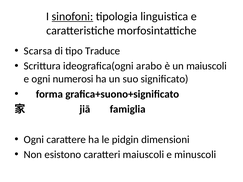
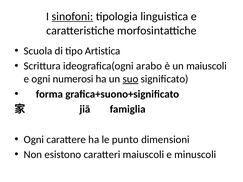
Scarsa: Scarsa -> Scuola
Traduce: Traduce -> Artistica
suo underline: none -> present
pidgin: pidgin -> punto
